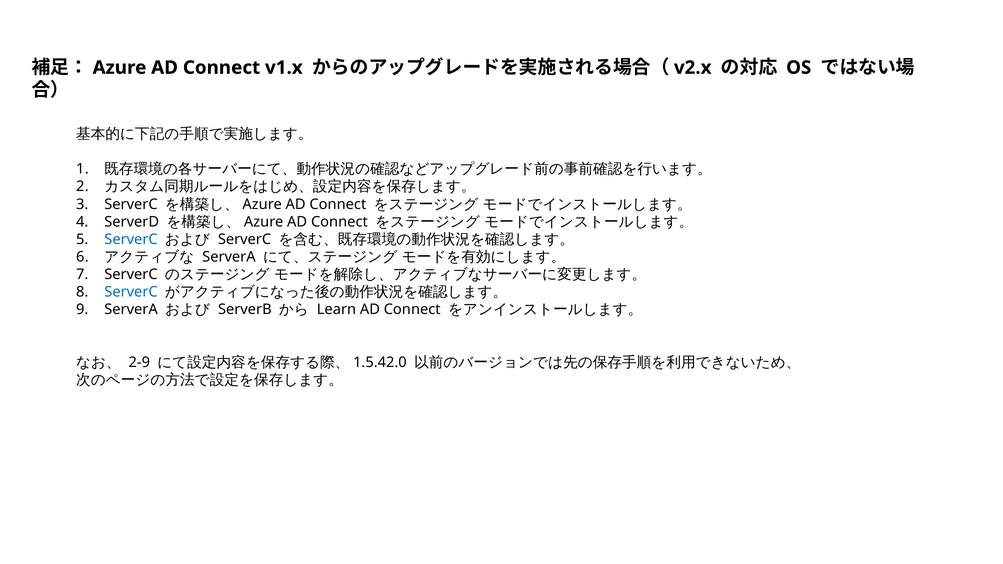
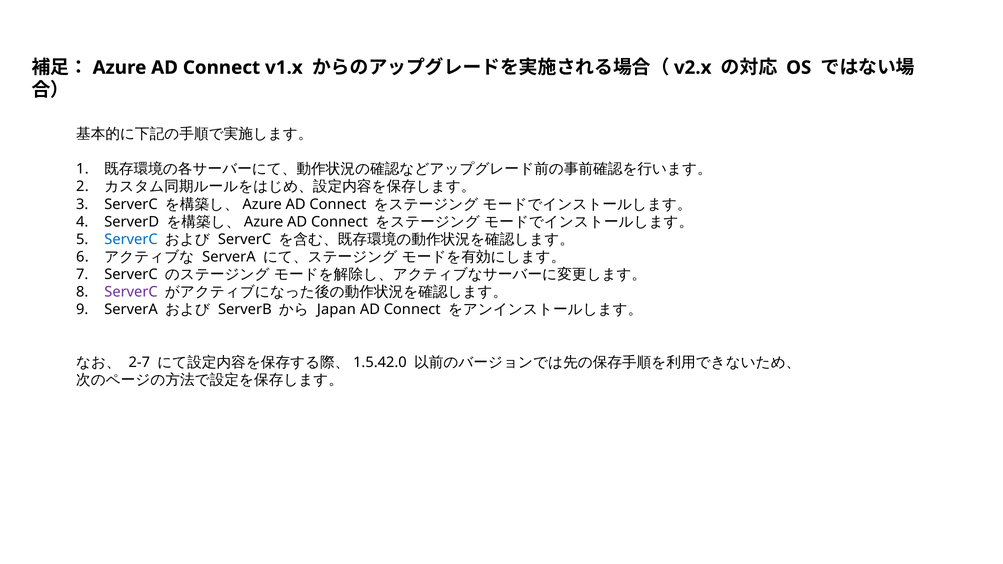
ServerC at (131, 292) colour: blue -> purple
Learn: Learn -> Japan
2-9: 2-9 -> 2-7
